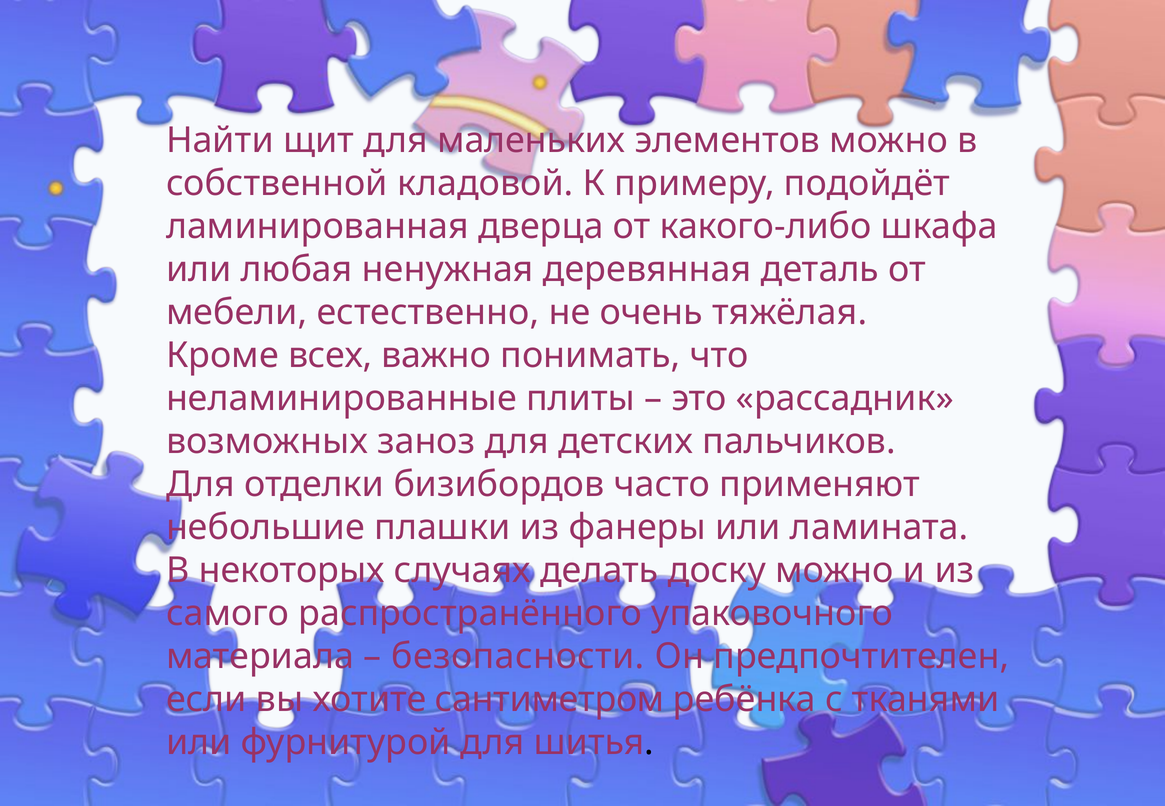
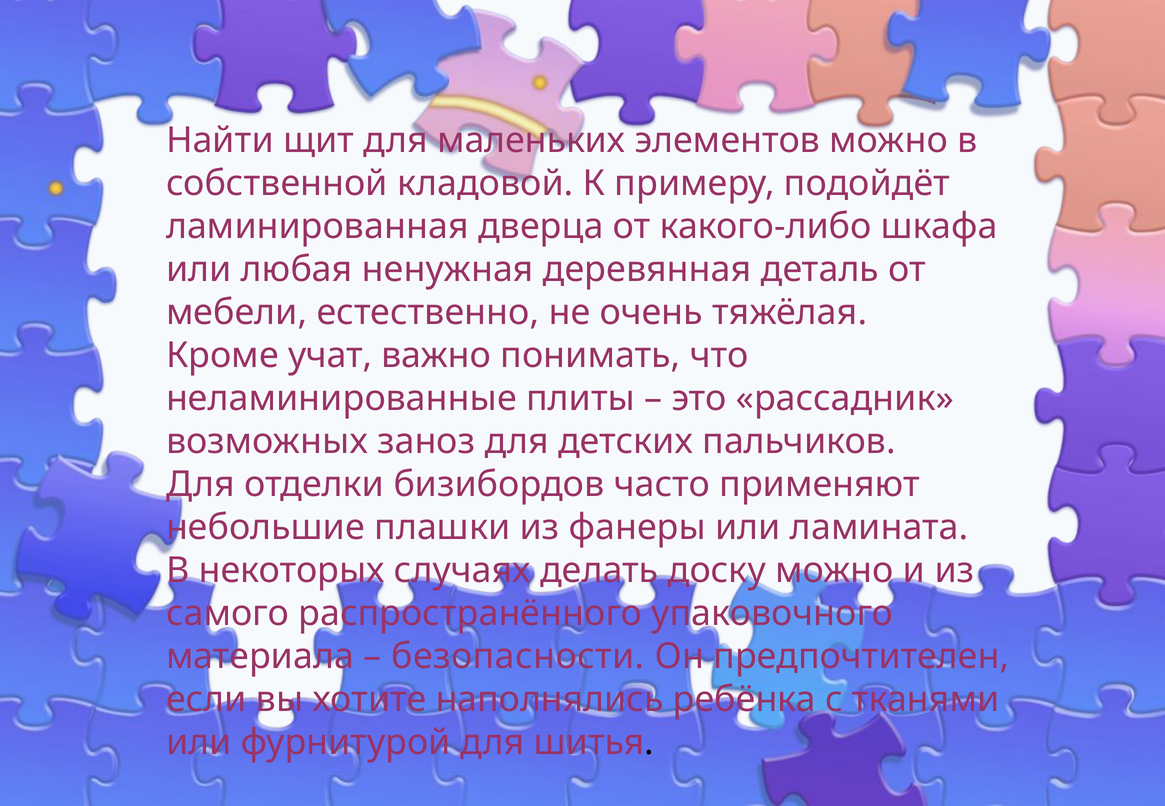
всех: всех -> учат
сантиметром: сантиметром -> наполнялись
